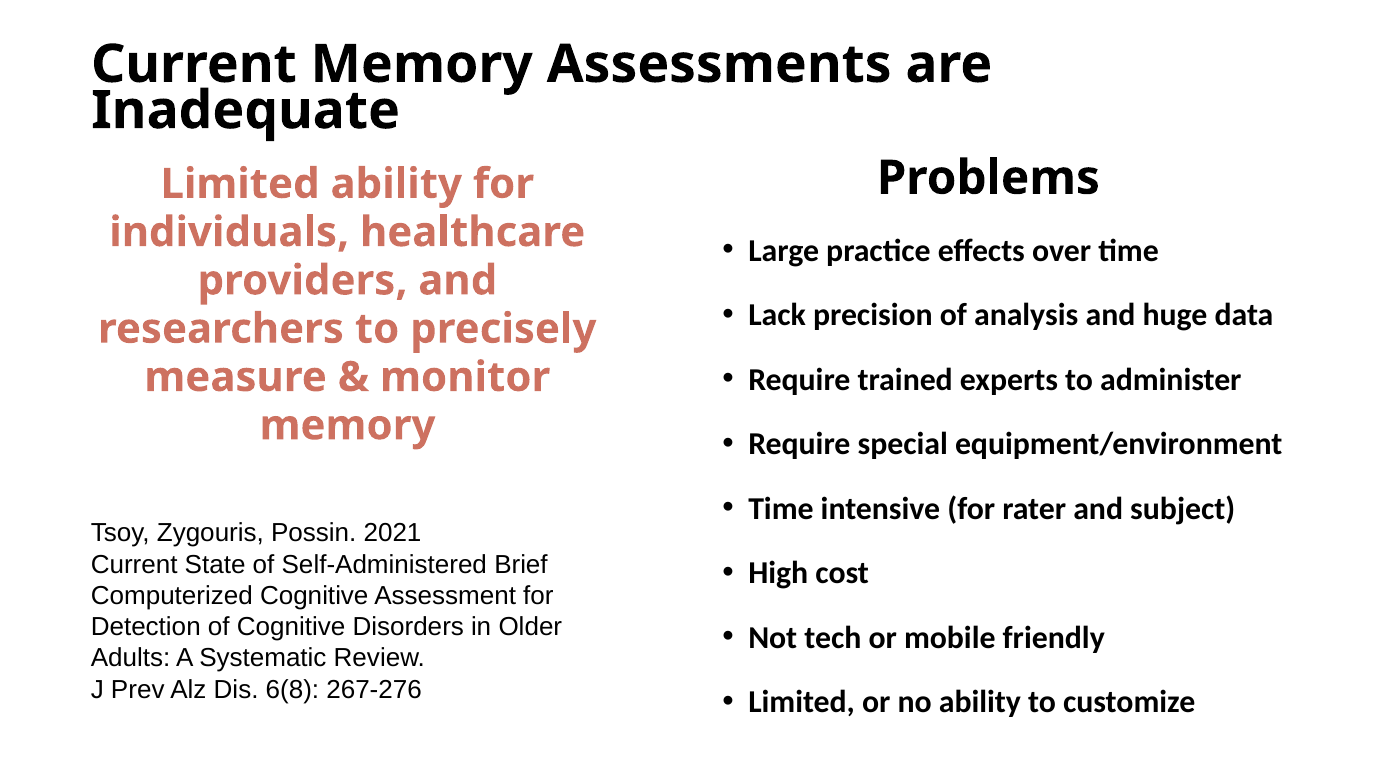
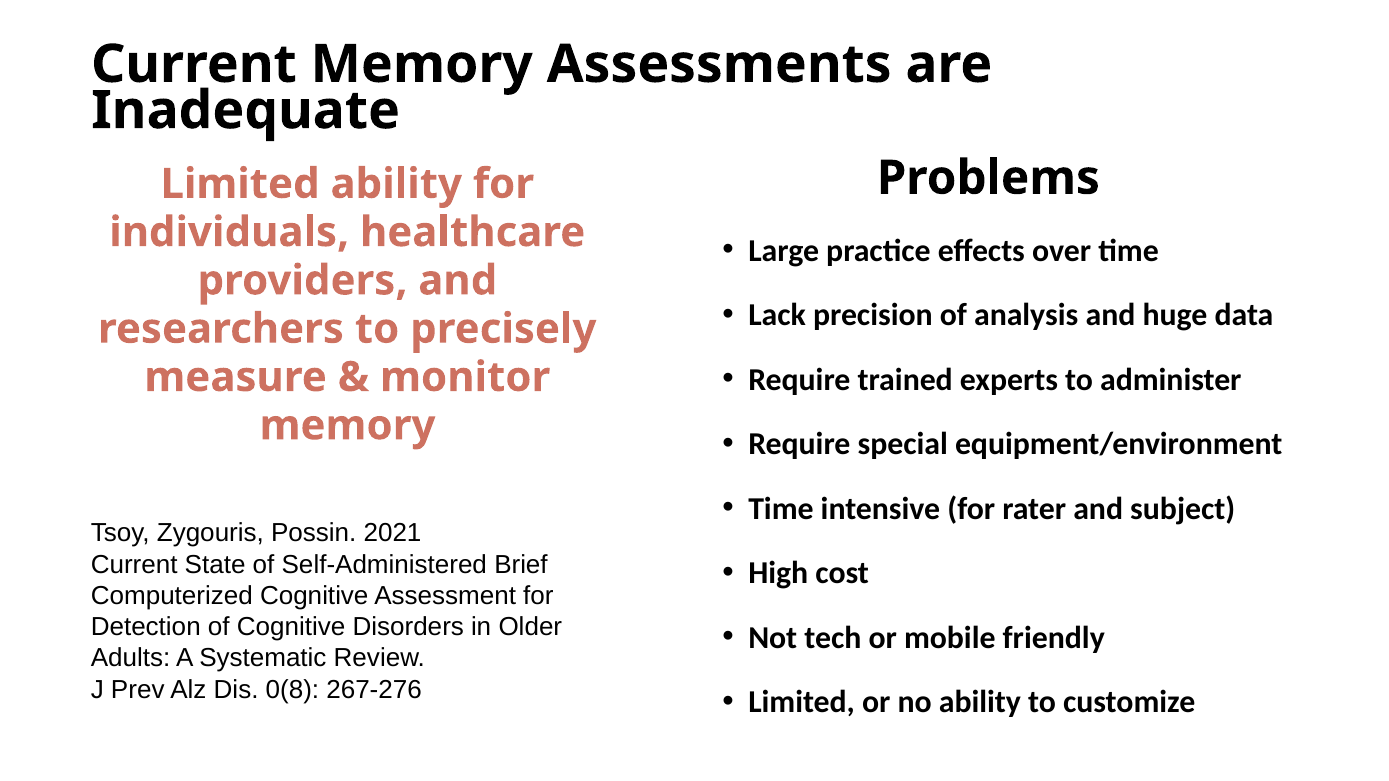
6(8: 6(8 -> 0(8
